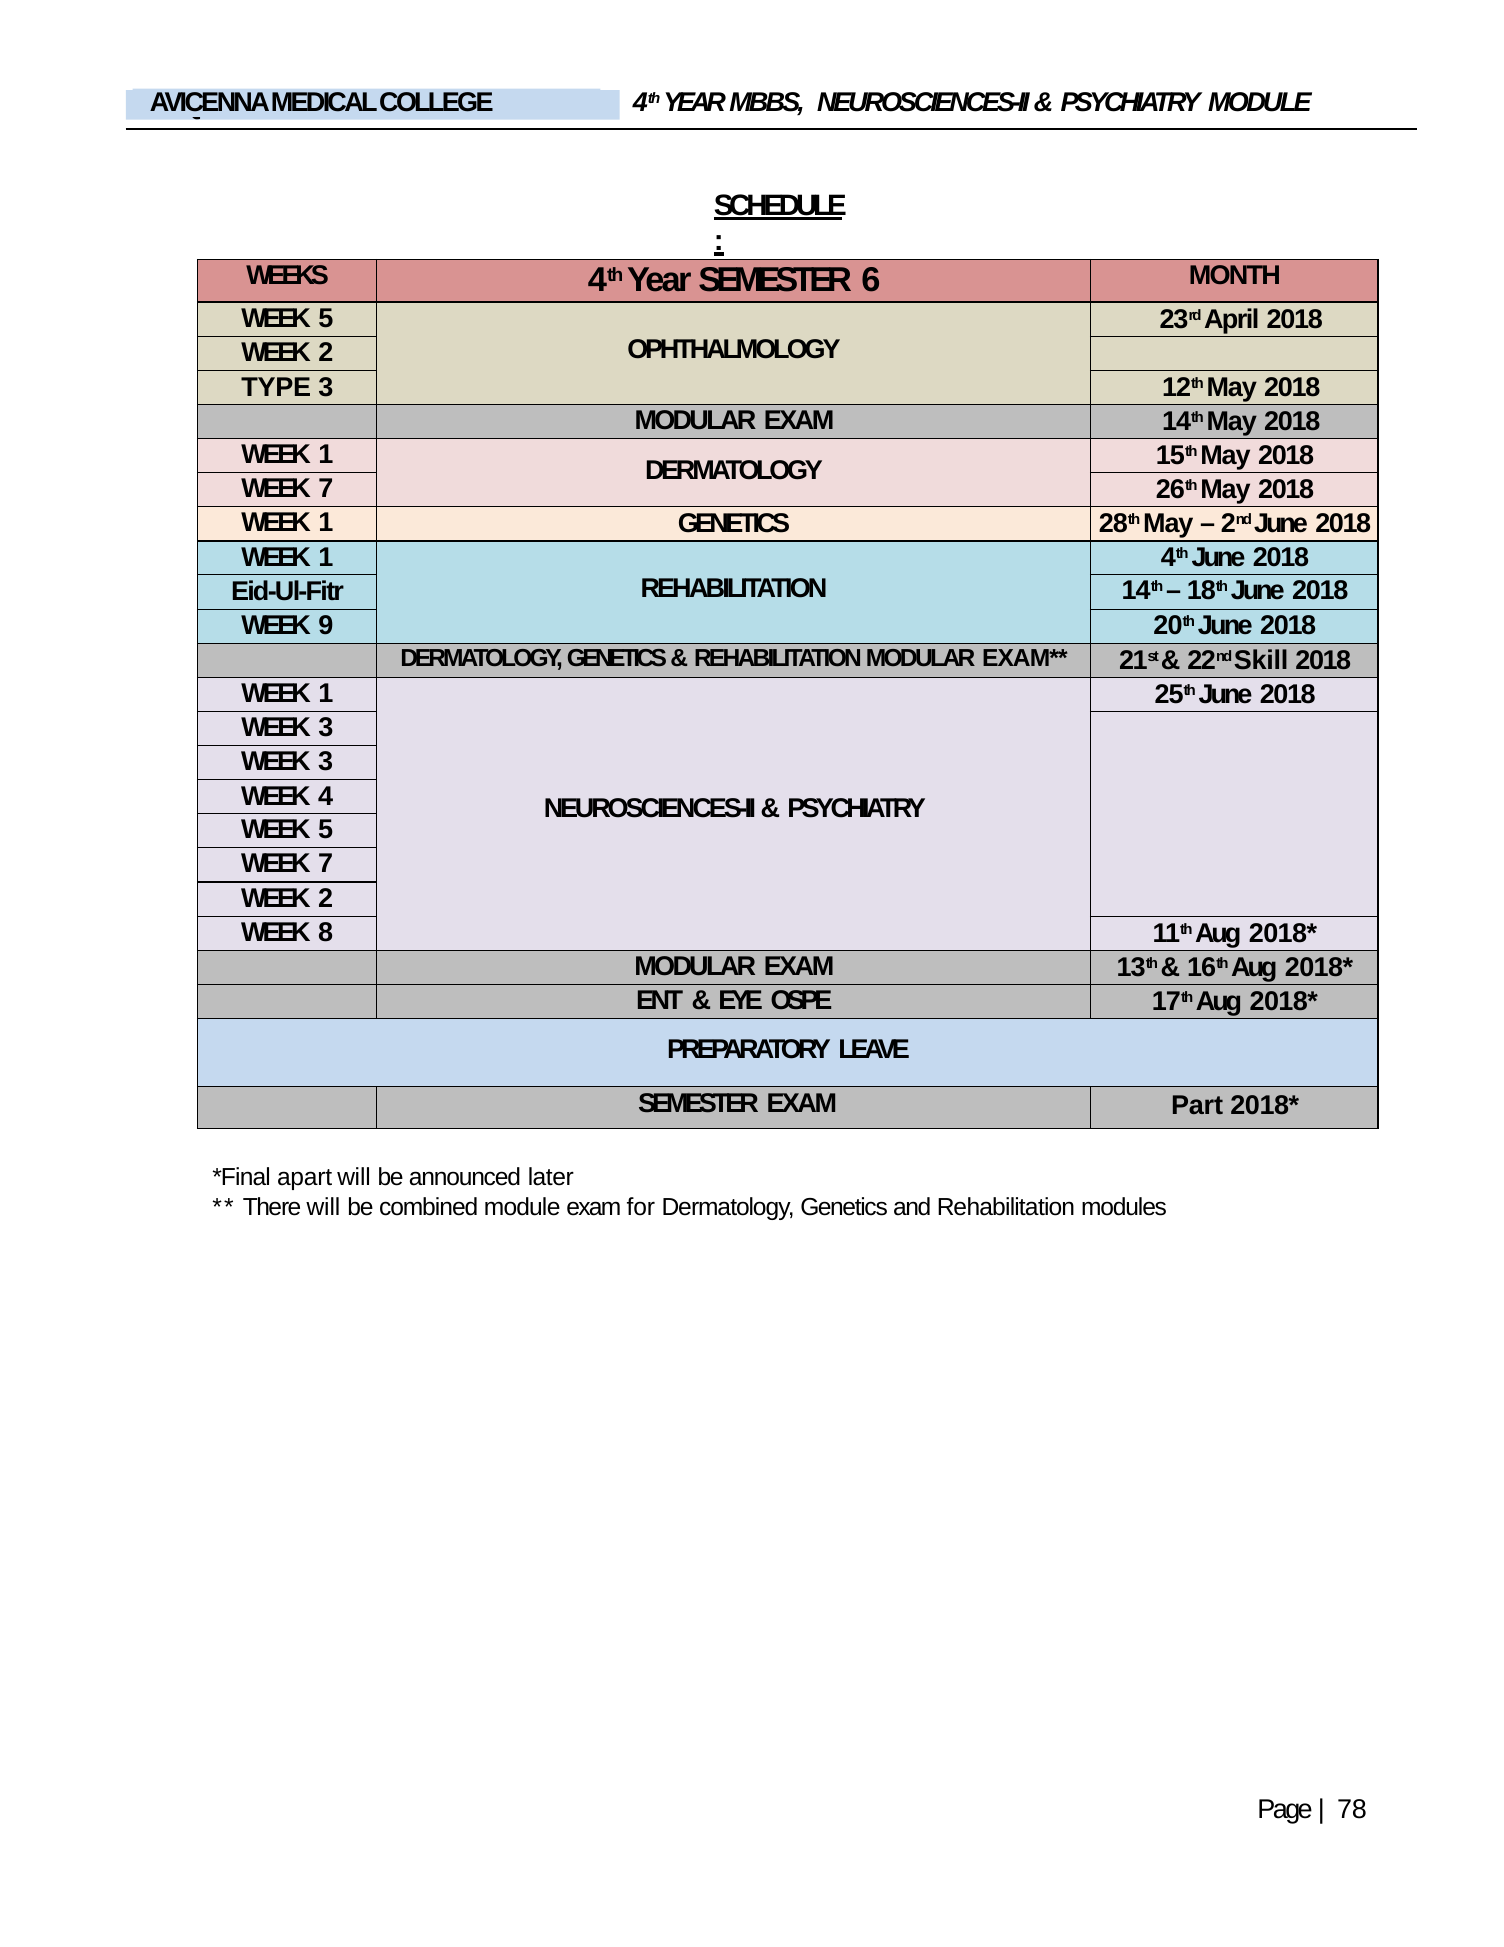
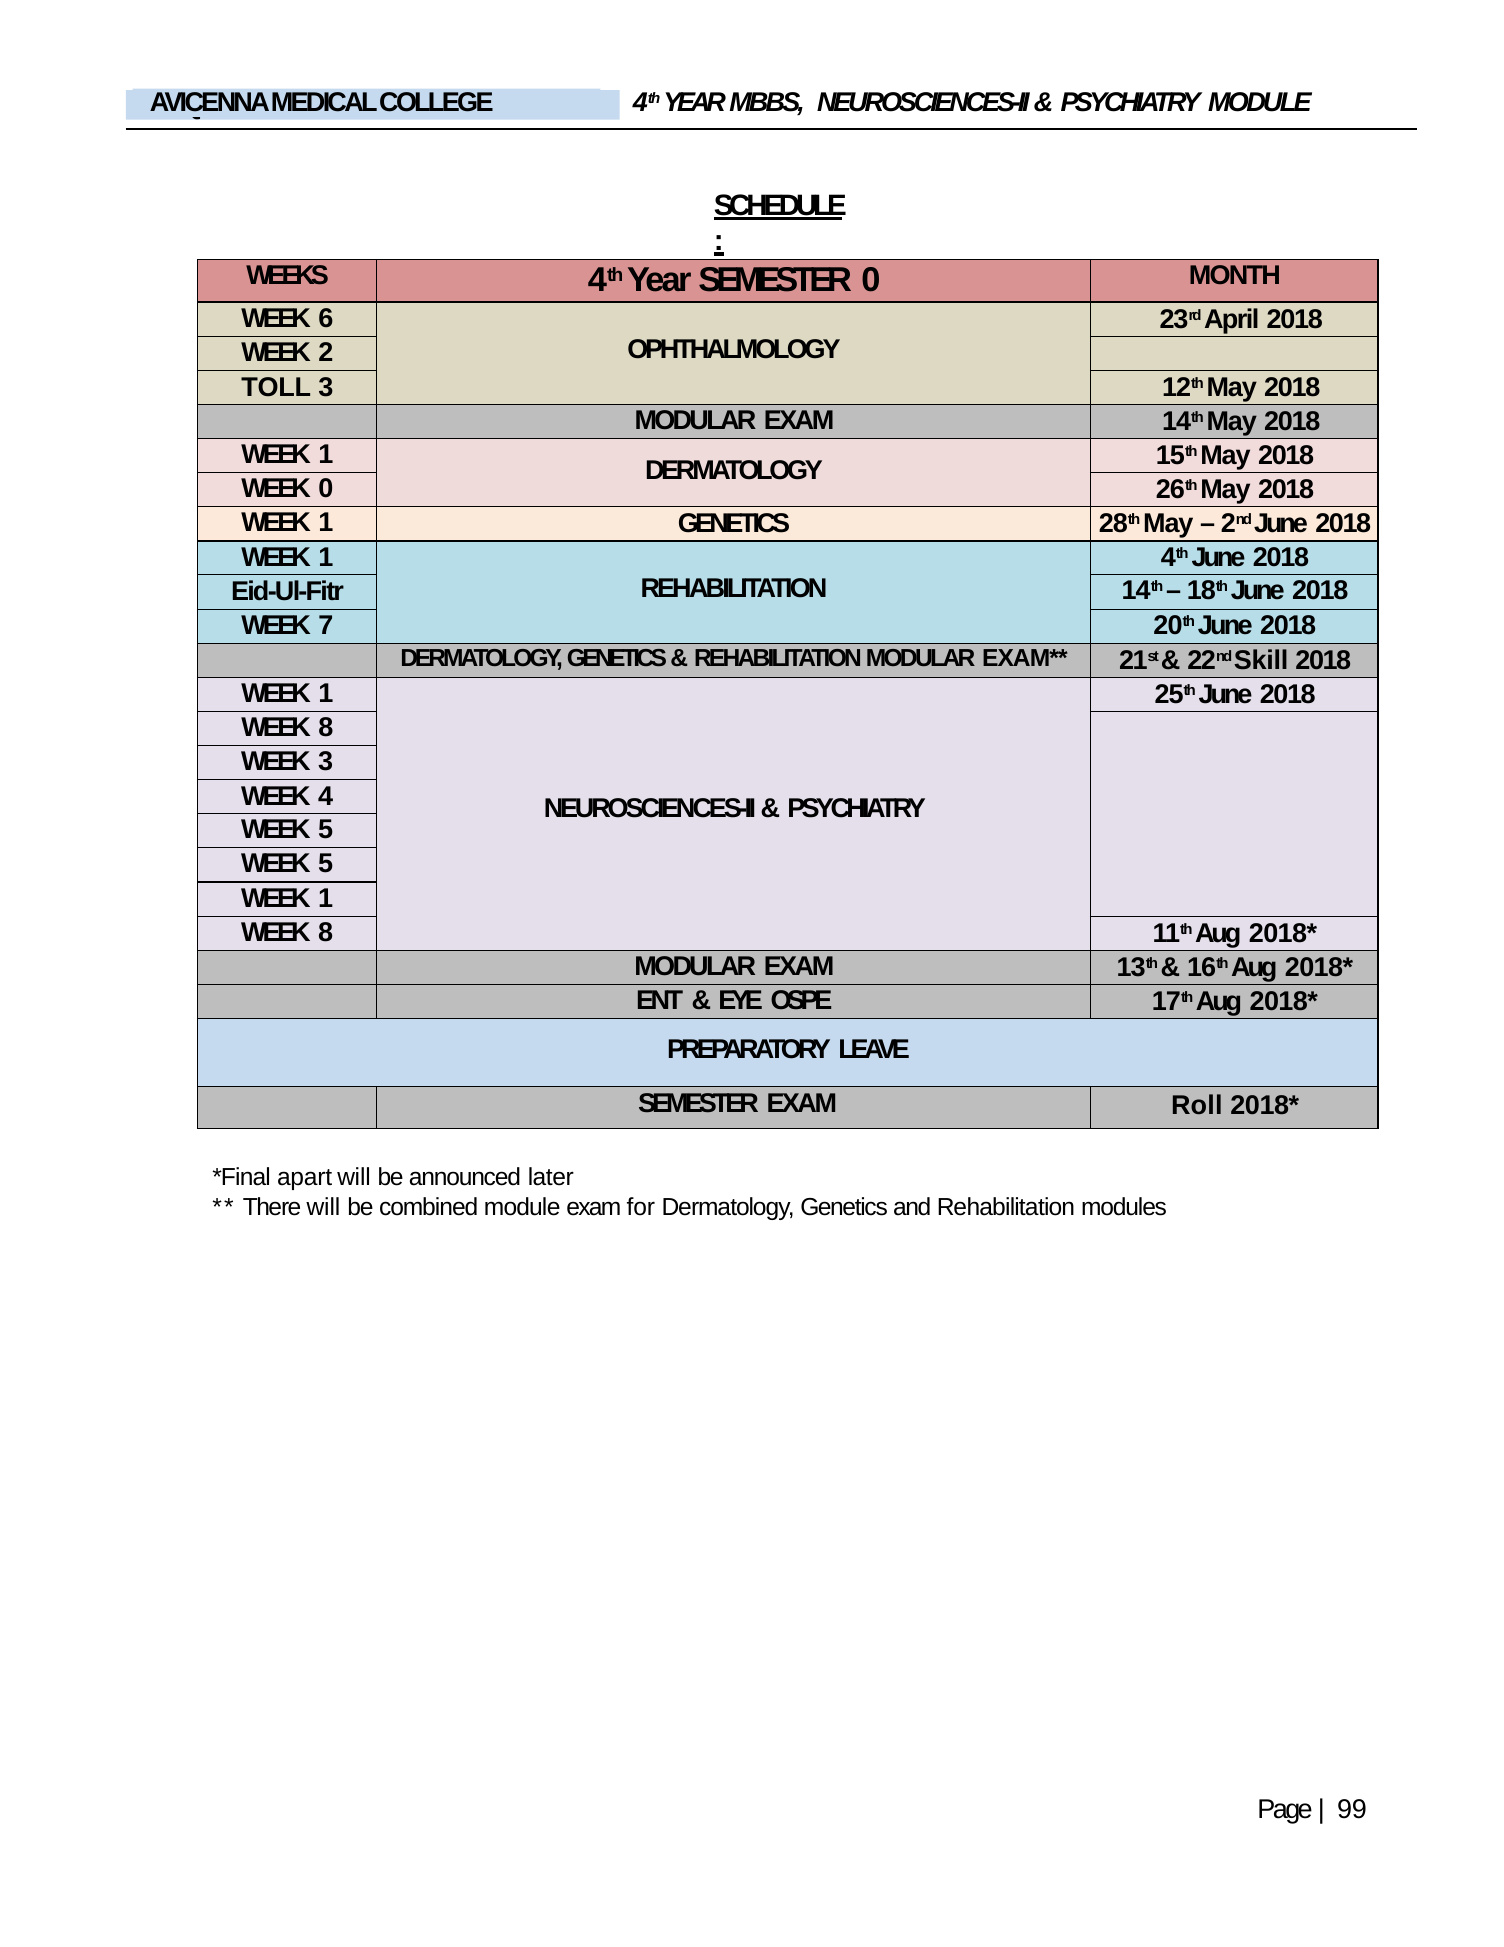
SEMESTER 6: 6 -> 0
5 at (326, 318): 5 -> 6
TYPE: TYPE -> TOLL
7 at (326, 489): 7 -> 0
9: 9 -> 7
3 at (326, 727): 3 -> 8
7 at (326, 864): 7 -> 5
2 at (326, 898): 2 -> 1
Part: Part -> Roll
78: 78 -> 99
